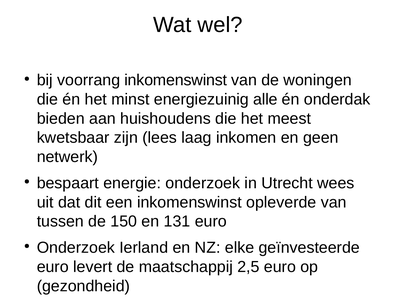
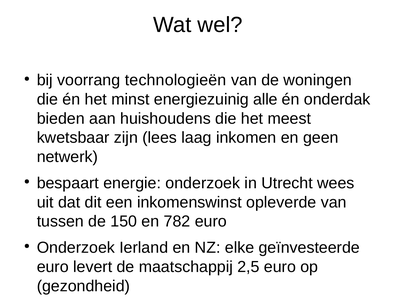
voorrang inkomenswinst: inkomenswinst -> technologieën
131: 131 -> 782
